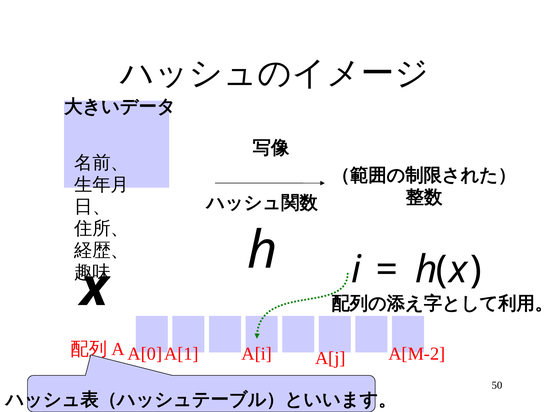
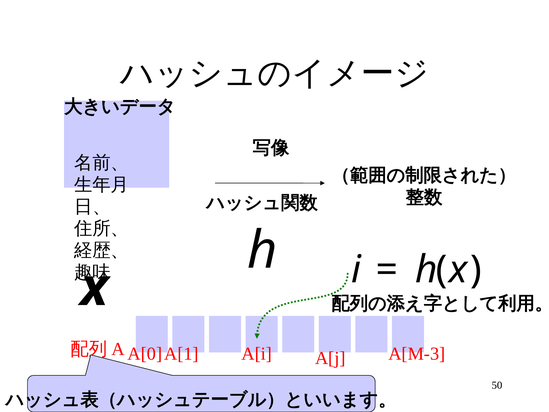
A[M-2: A[M-2 -> A[M-3
